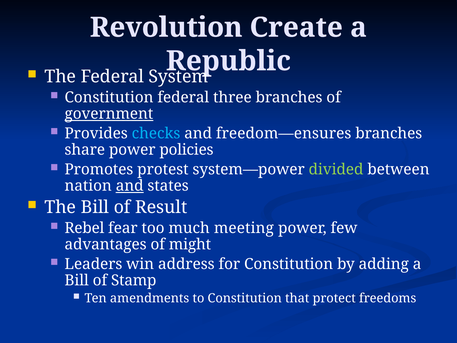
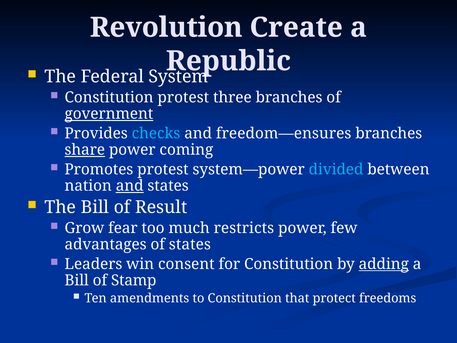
Constitution federal: federal -> protest
share underline: none -> present
policies: policies -> coming
divided colour: light green -> light blue
Rebel: Rebel -> Grow
meeting: meeting -> restricts
of might: might -> states
address: address -> consent
adding underline: none -> present
